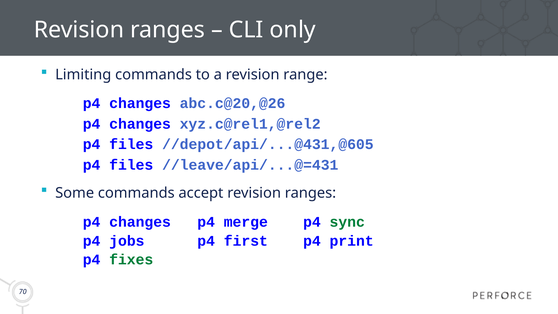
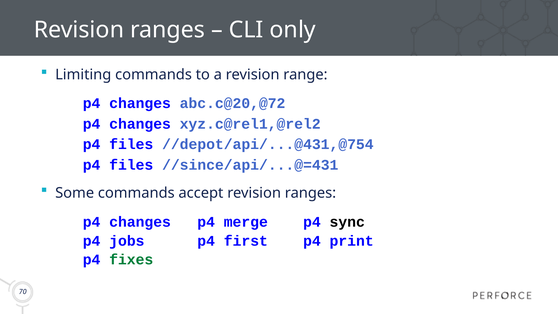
abc.c@20,@26: abc.c@20,@26 -> abc.c@20,@72
//depot/api/...@431,@605: //depot/api/...@431,@605 -> //depot/api/...@431,@754
//leave/api/...@=431: //leave/api/...@=431 -> //since/api/...@=431
sync colour: green -> black
